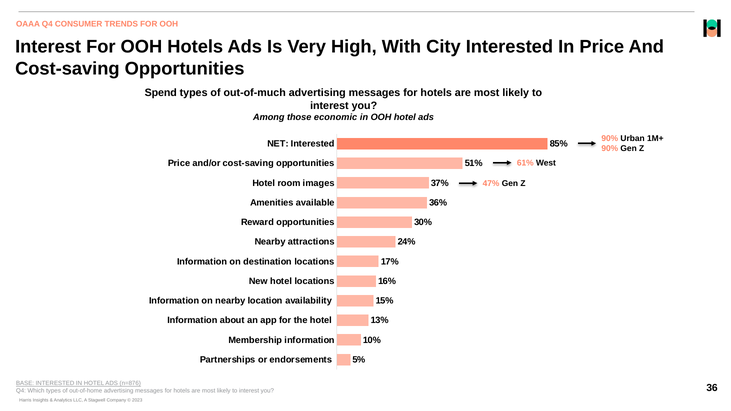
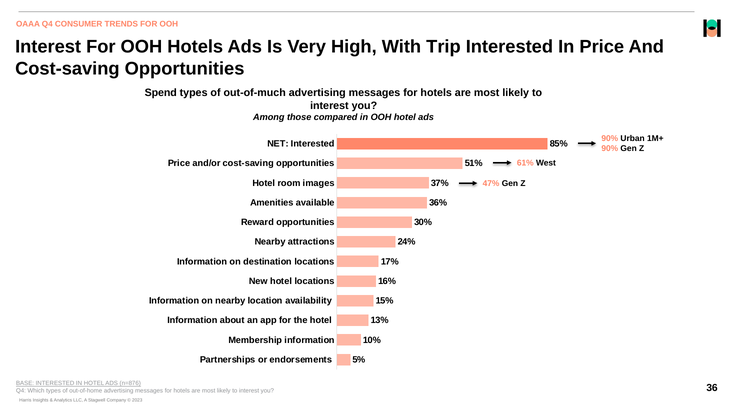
City: City -> Trip
economic: economic -> compared
